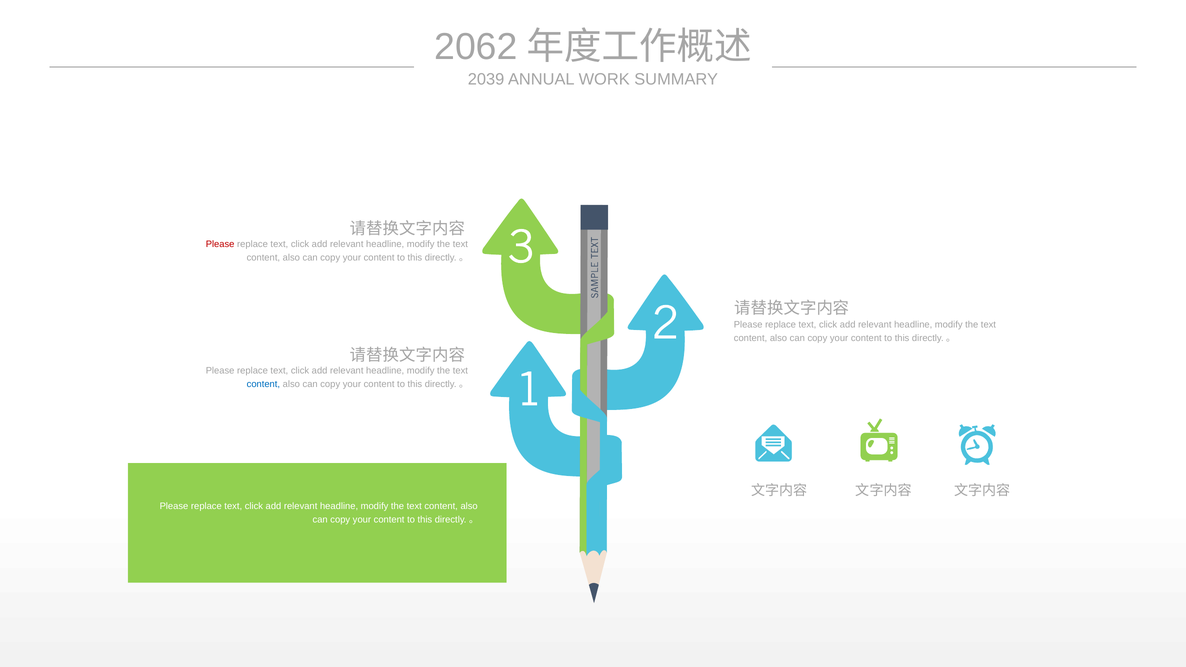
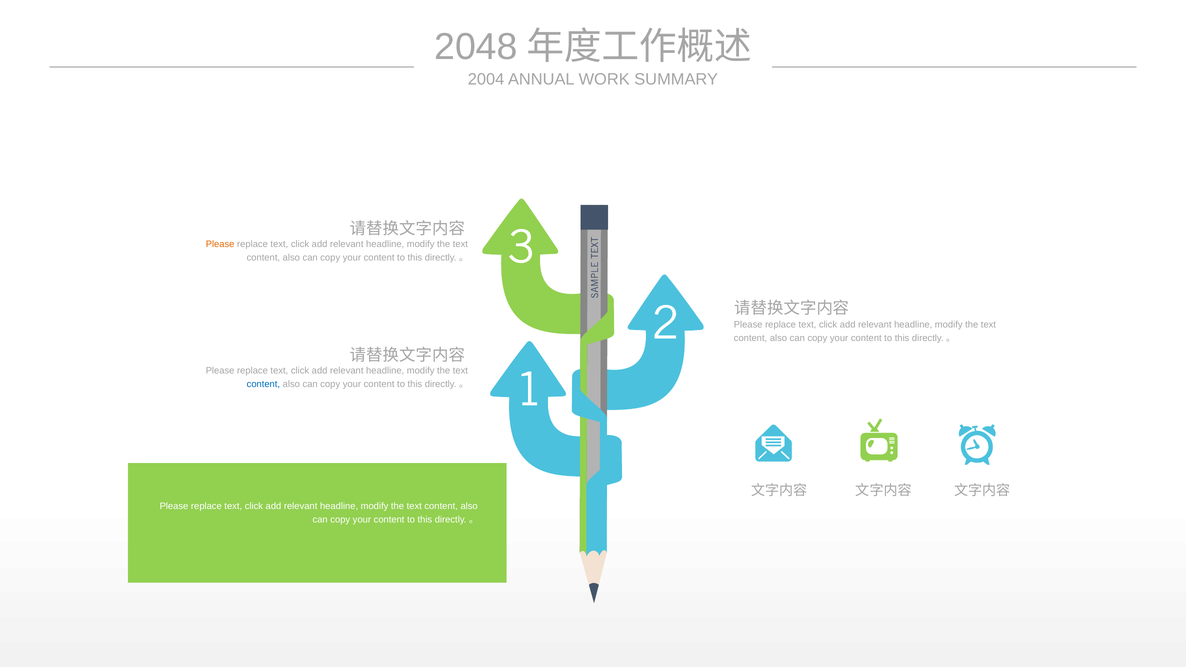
2062: 2062 -> 2048
2039: 2039 -> 2004
Please at (220, 244) colour: red -> orange
